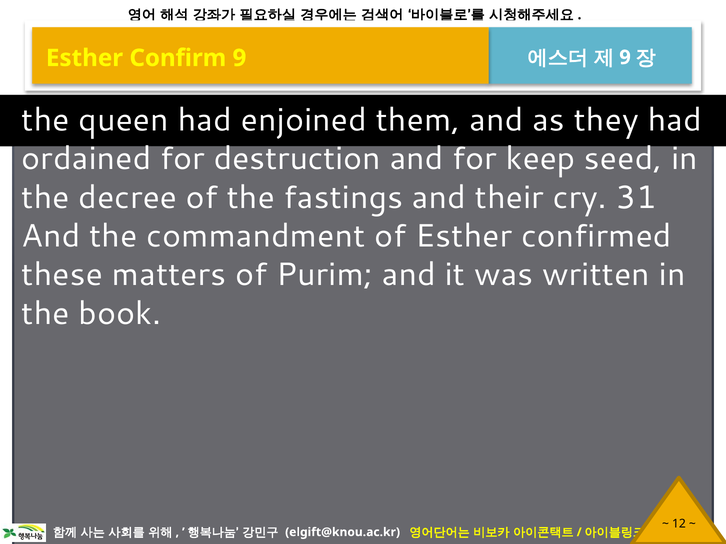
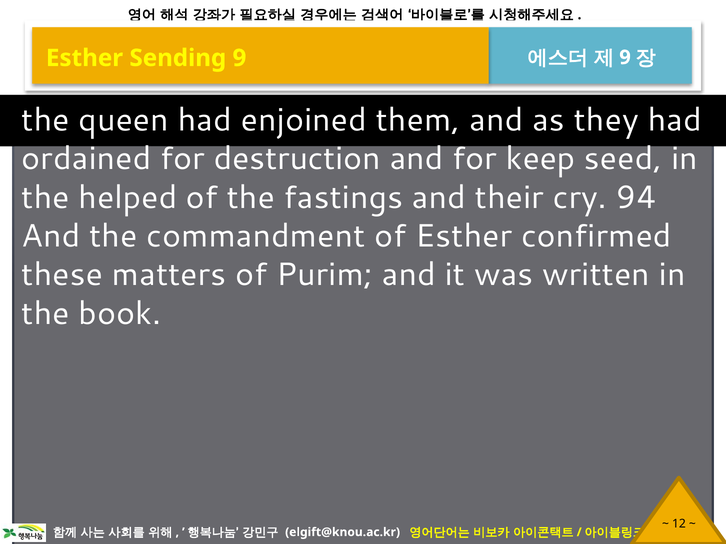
Confirm: Confirm -> Sending
decree: decree -> helped
31: 31 -> 94
